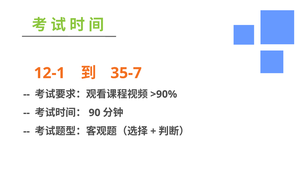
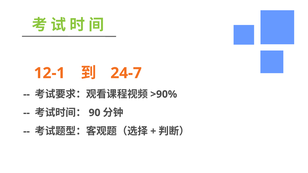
35-7: 35-7 -> 24-7
